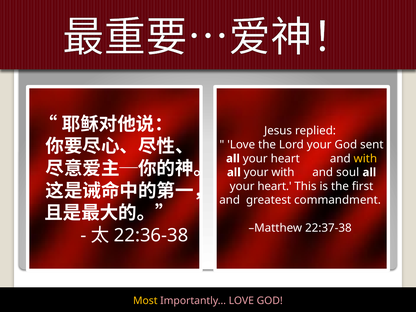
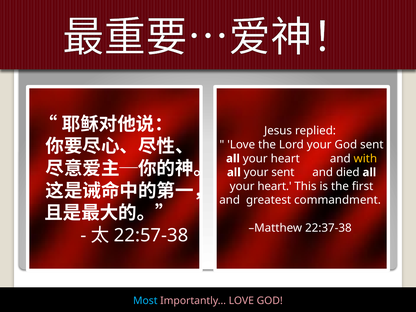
your with: with -> sent
soul: soul -> died
22:36-38: 22:36-38 -> 22:57-38
Most colour: yellow -> light blue
